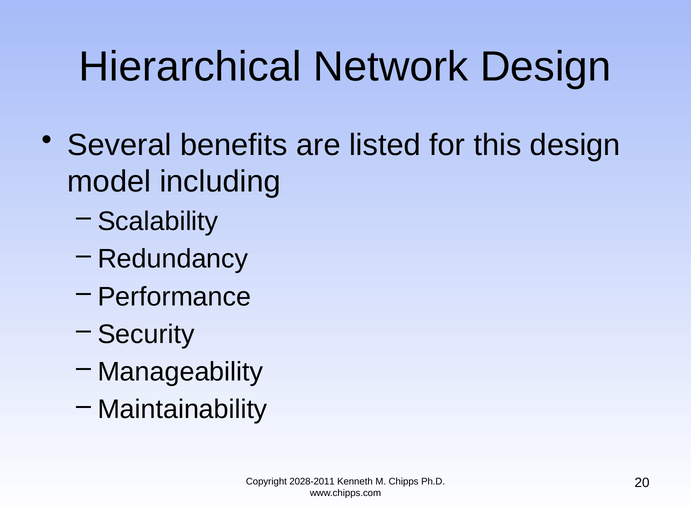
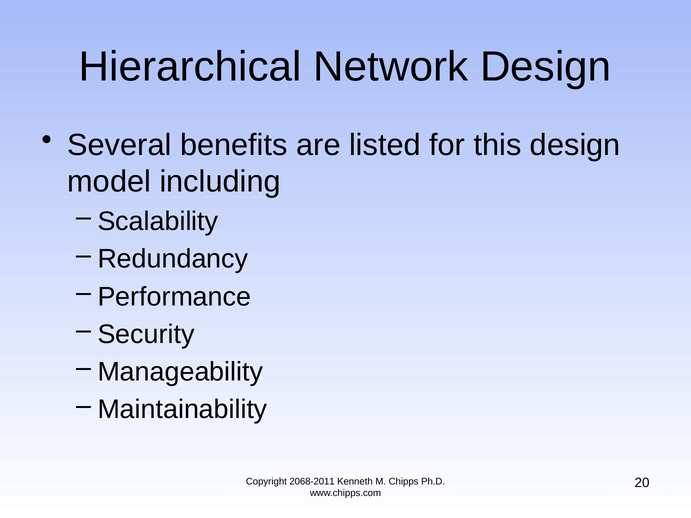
2028-2011: 2028-2011 -> 2068-2011
